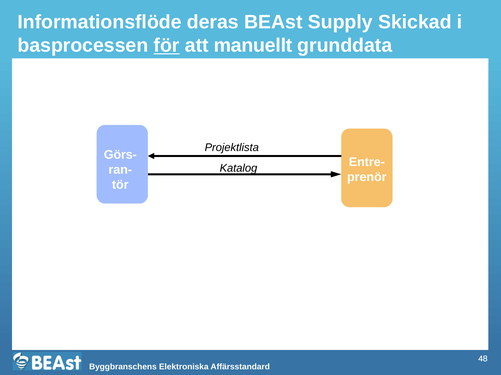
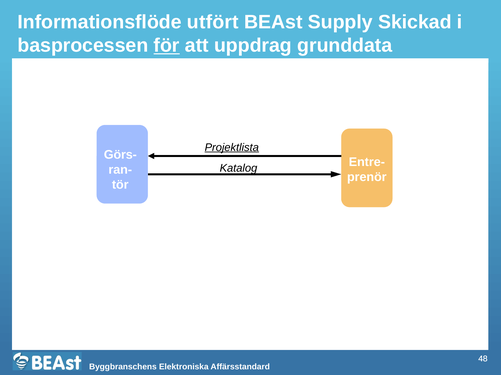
deras: deras -> utfört
manuellt: manuellt -> uppdrag
Projektlista underline: none -> present
